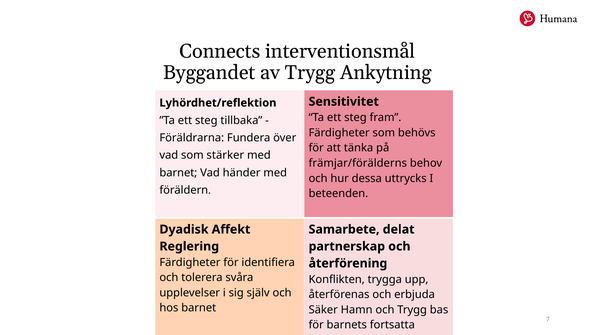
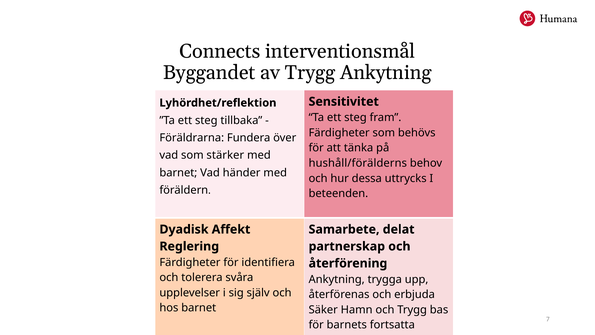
främjar/förälderns: främjar/förälderns -> hushåll/förälderns
Konflikten at (337, 279): Konflikten -> Ankytning
